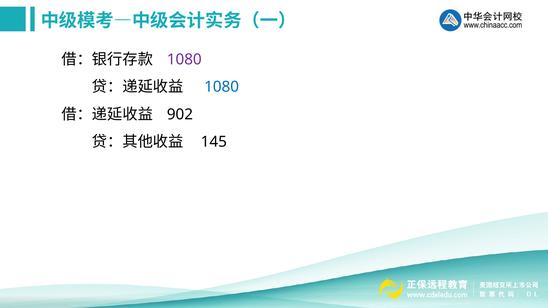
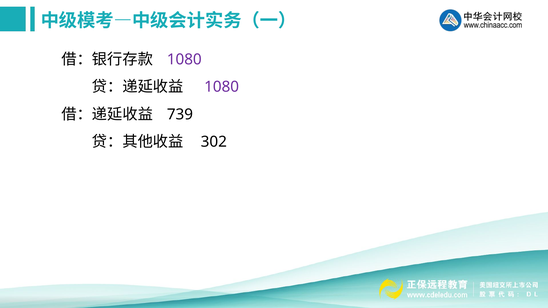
1080 at (222, 87) colour: blue -> purple
902: 902 -> 739
145: 145 -> 302
